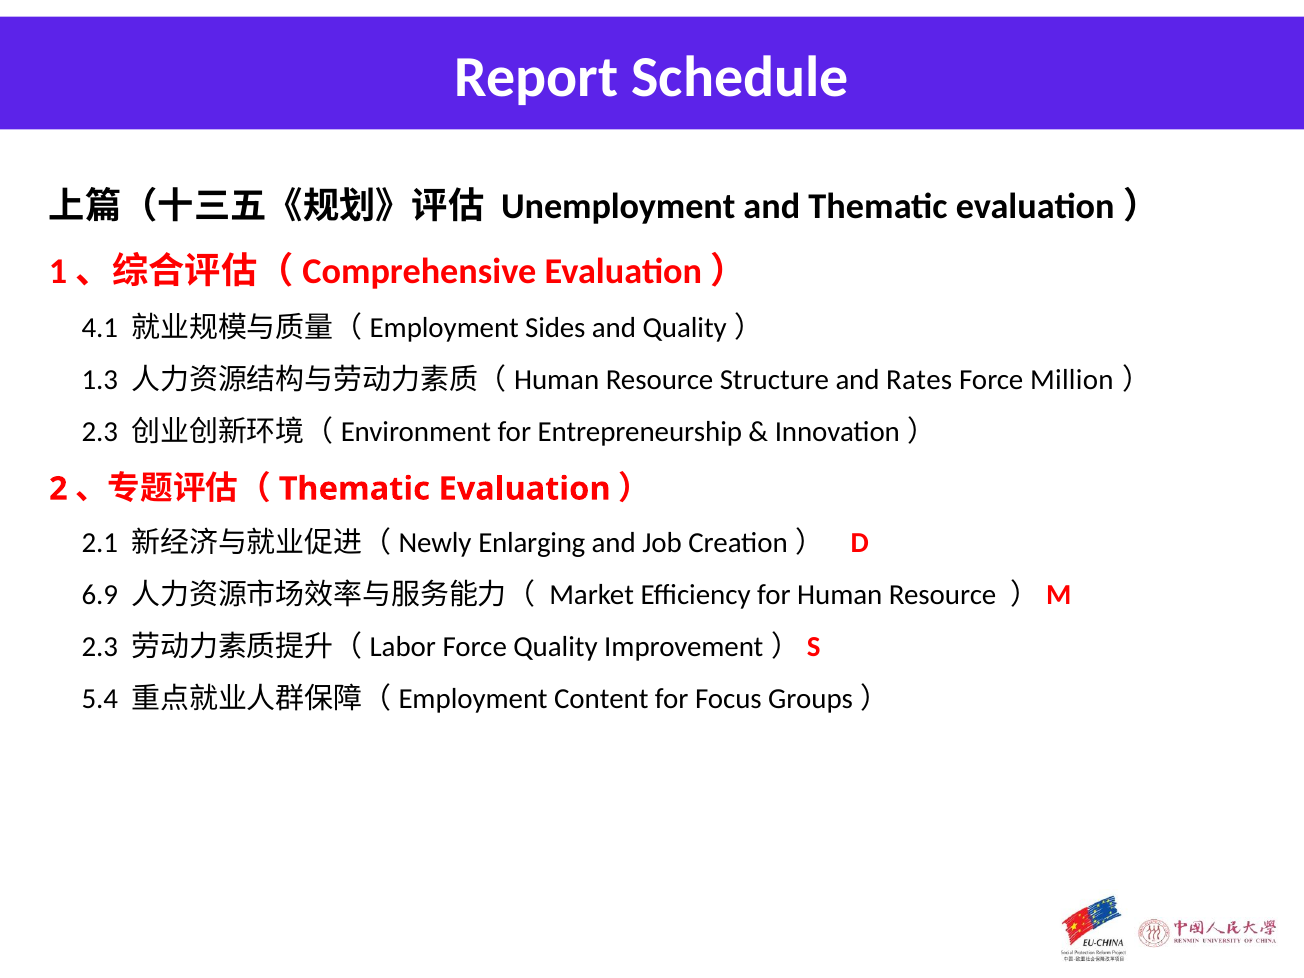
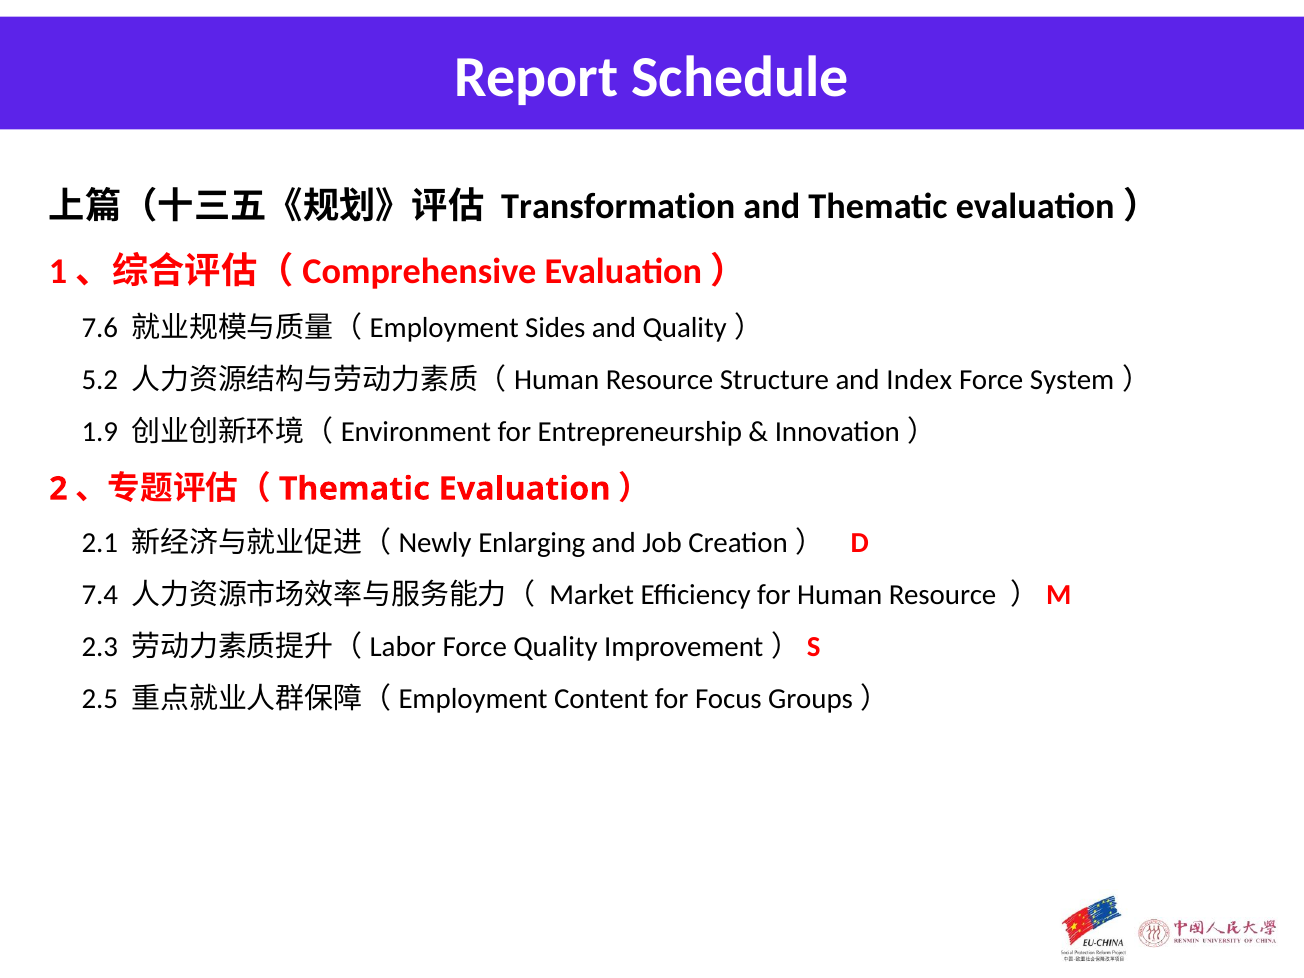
Unemployment: Unemployment -> Transformation
4.1: 4.1 -> 7.6
1.3: 1.3 -> 5.2
Rates: Rates -> Index
Million: Million -> System
2.3 at (100, 432): 2.3 -> 1.9
6.9: 6.9 -> 7.4
5.4: 5.4 -> 2.5
